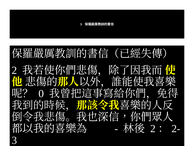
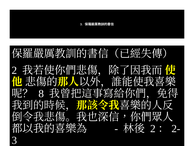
0: 0 -> 8
